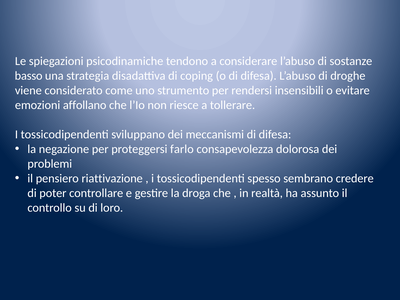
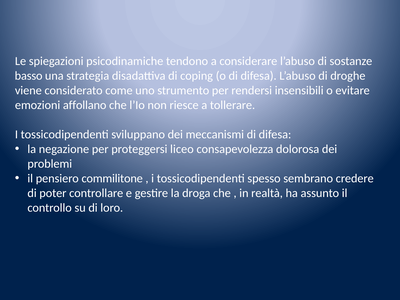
farlo: farlo -> liceo
riattivazione: riattivazione -> commilitone
